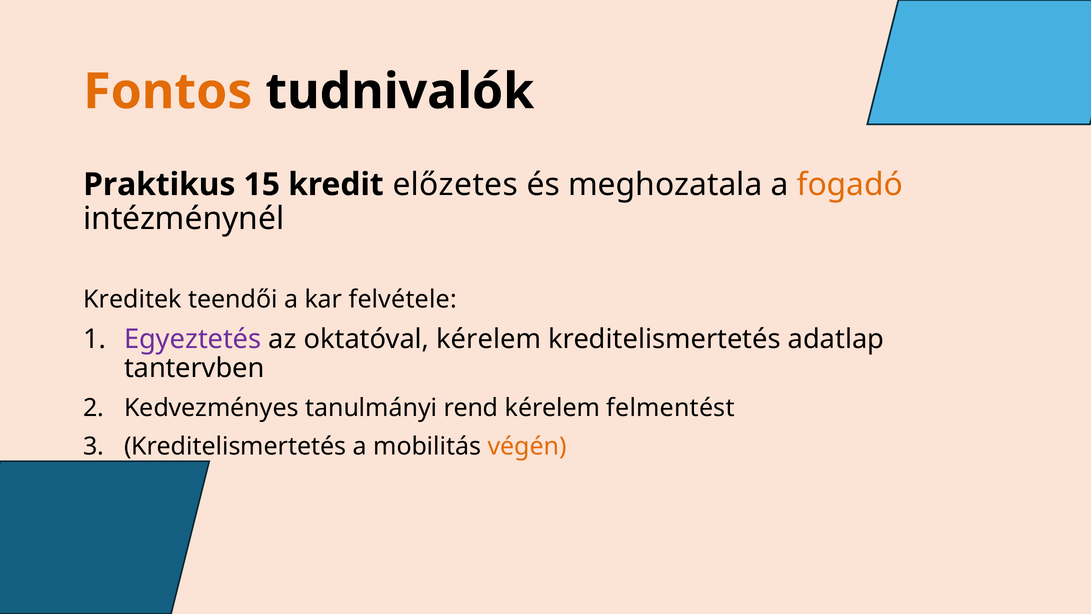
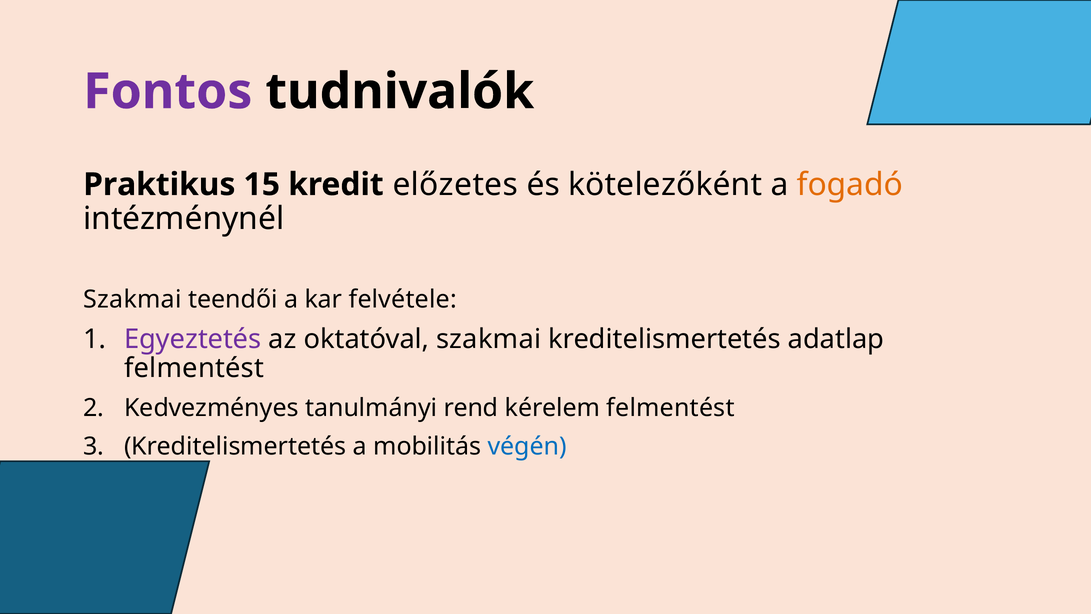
Fontos colour: orange -> purple
meghozatala: meghozatala -> kötelezőként
Kreditek at (132, 299): Kreditek -> Szakmai
oktatóval kérelem: kérelem -> szakmai
tantervben at (194, 368): tantervben -> felmentést
végén colour: orange -> blue
